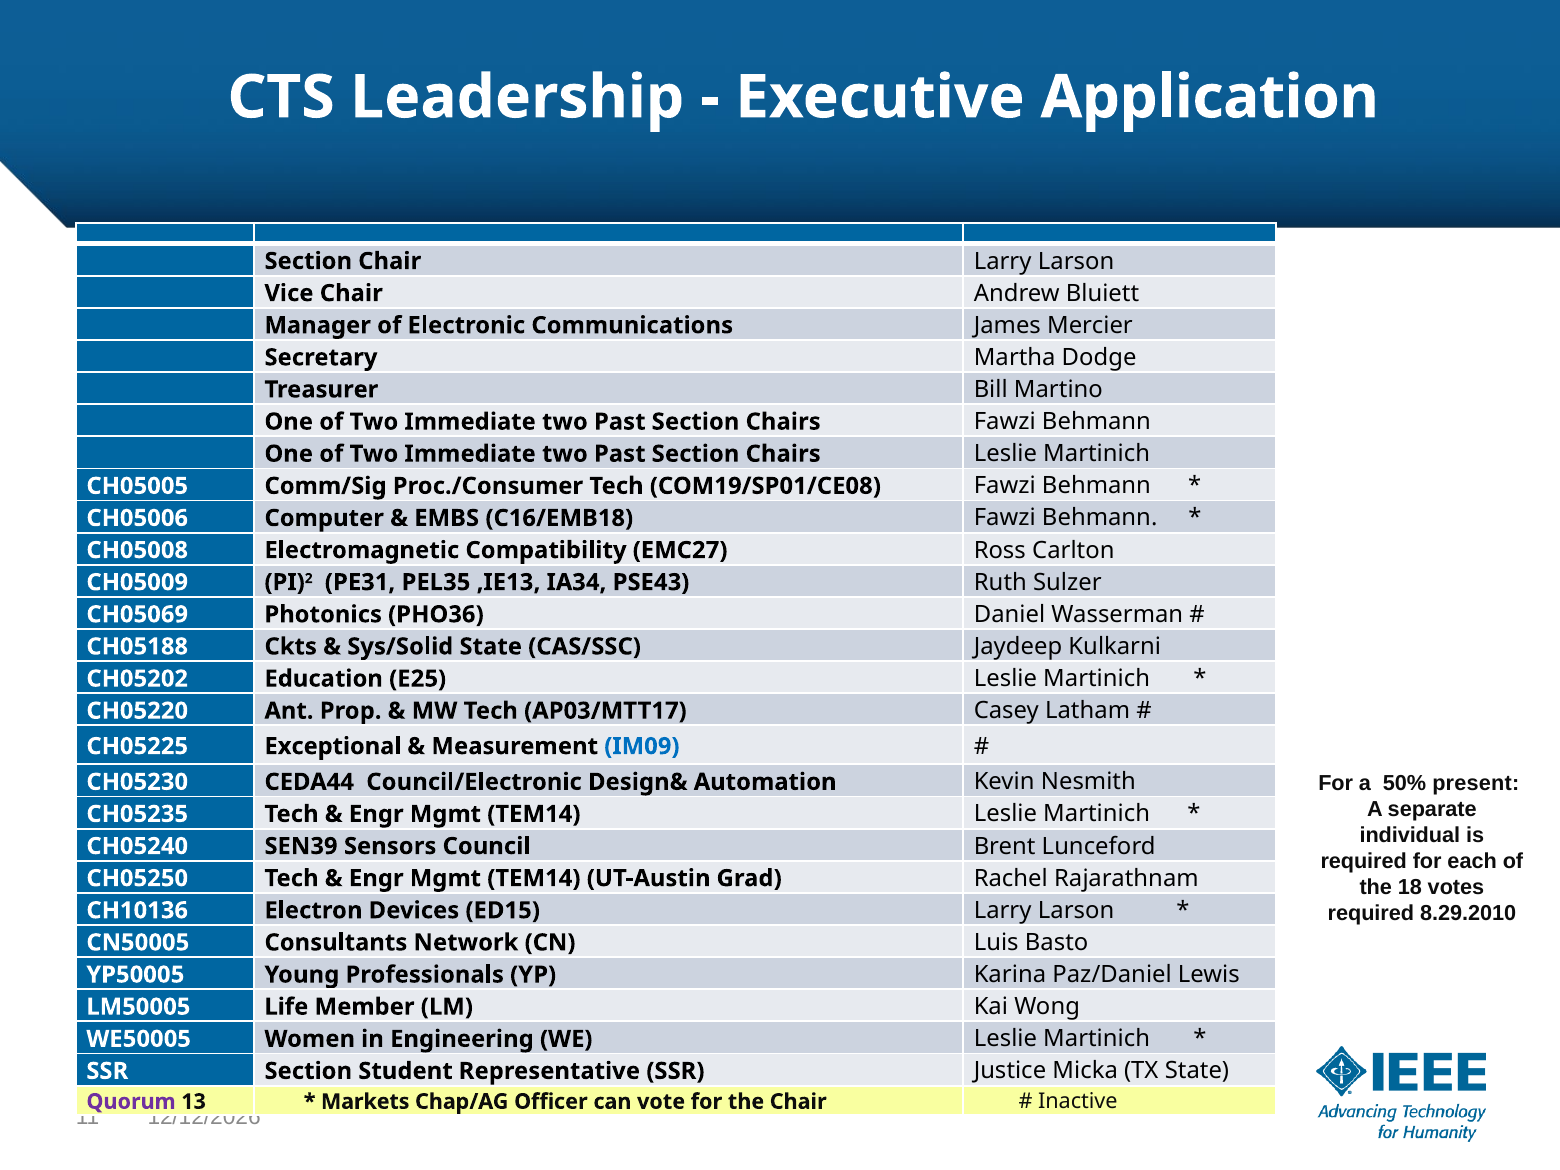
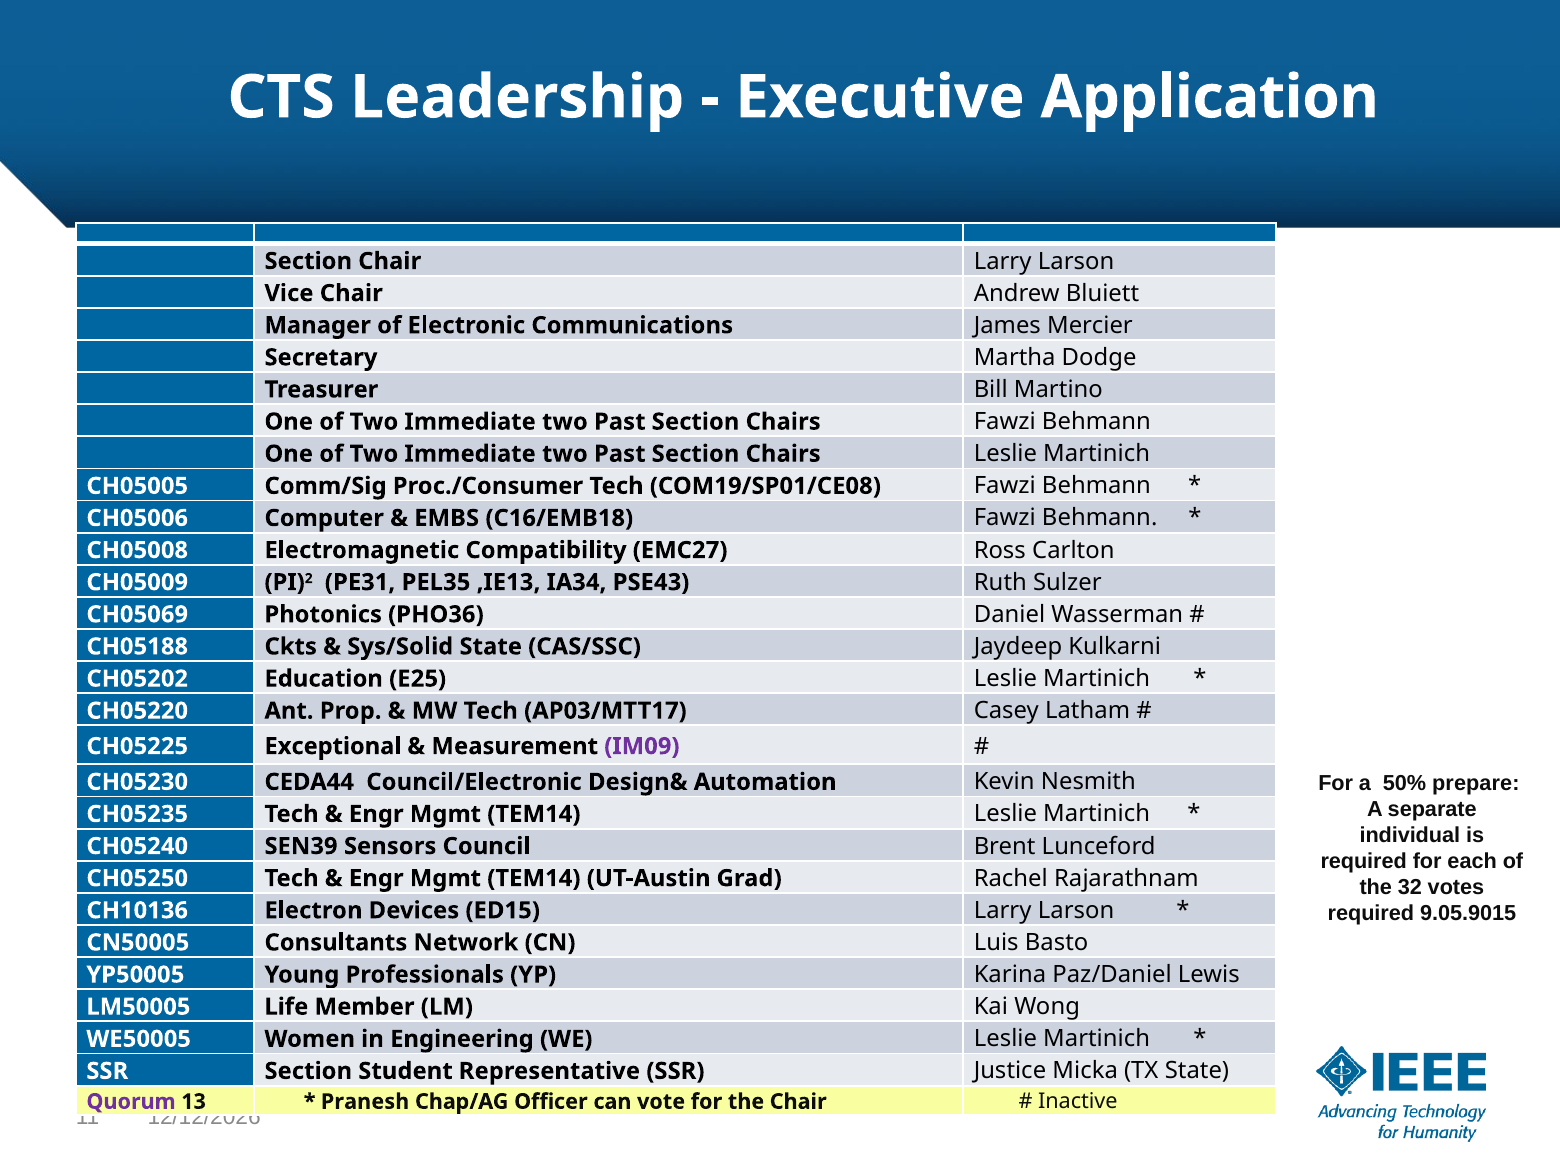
IM09 colour: blue -> purple
present: present -> prepare
18: 18 -> 32
8.29.2010: 8.29.2010 -> 9.05.9015
Markets: Markets -> Pranesh
